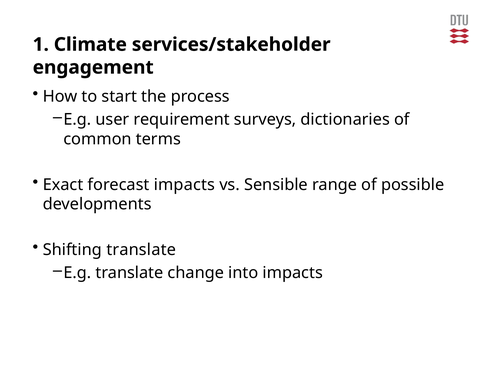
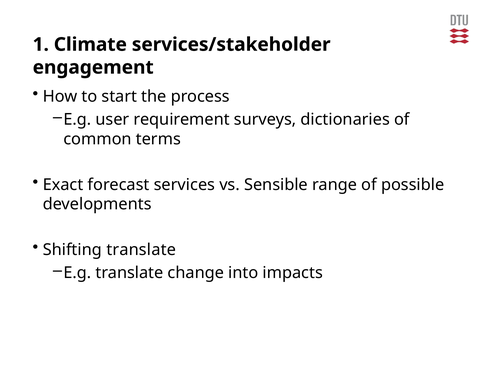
forecast impacts: impacts -> services
